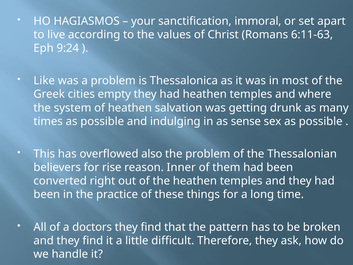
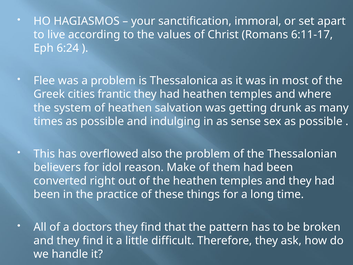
6:11-63: 6:11-63 -> 6:11-17
9:24: 9:24 -> 6:24
Like: Like -> Flee
empty: empty -> frantic
rise: rise -> idol
Inner: Inner -> Make
